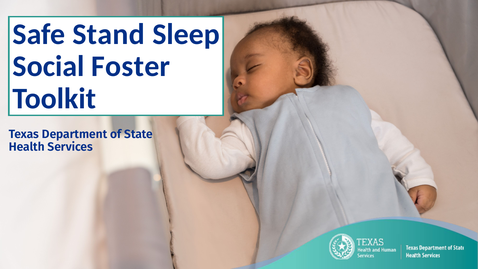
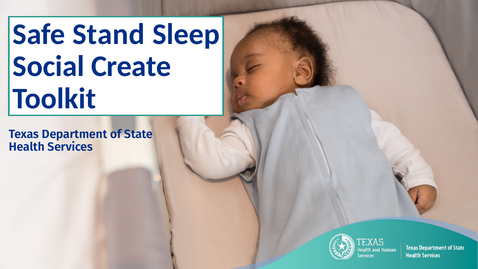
Foster: Foster -> Create
